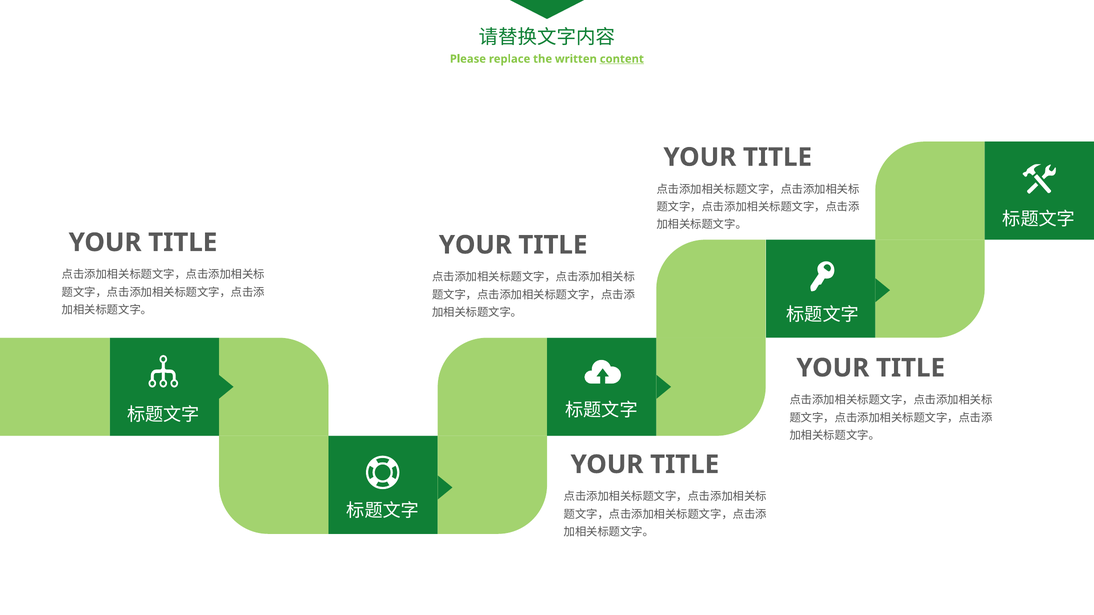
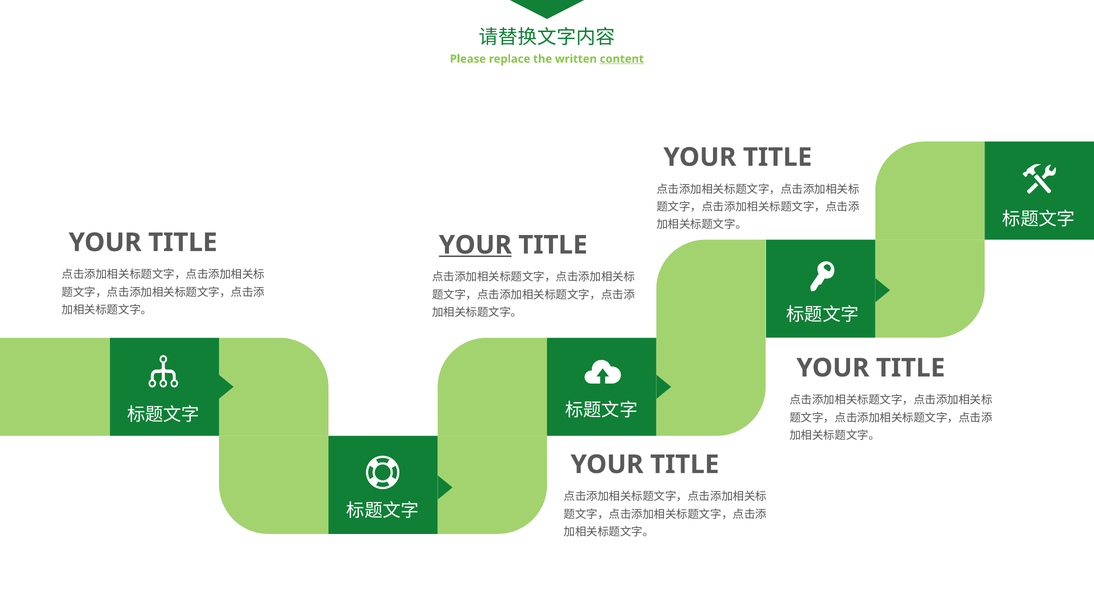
YOUR at (475, 245) underline: none -> present
